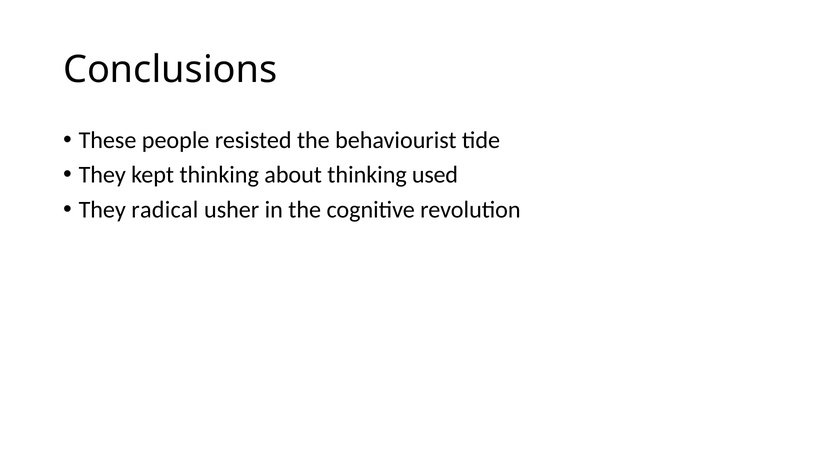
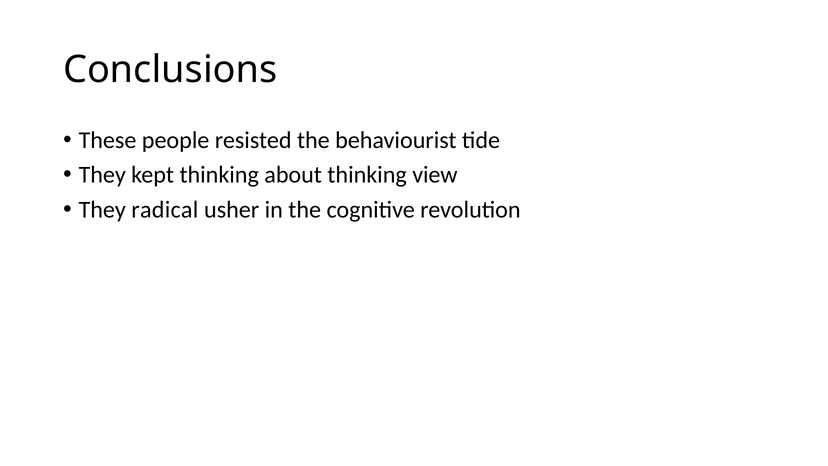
used: used -> view
